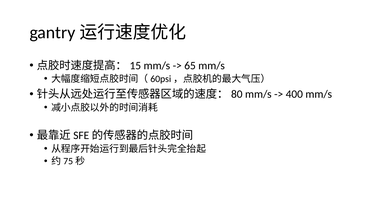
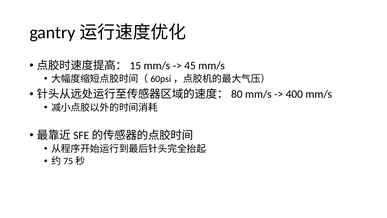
65: 65 -> 45
